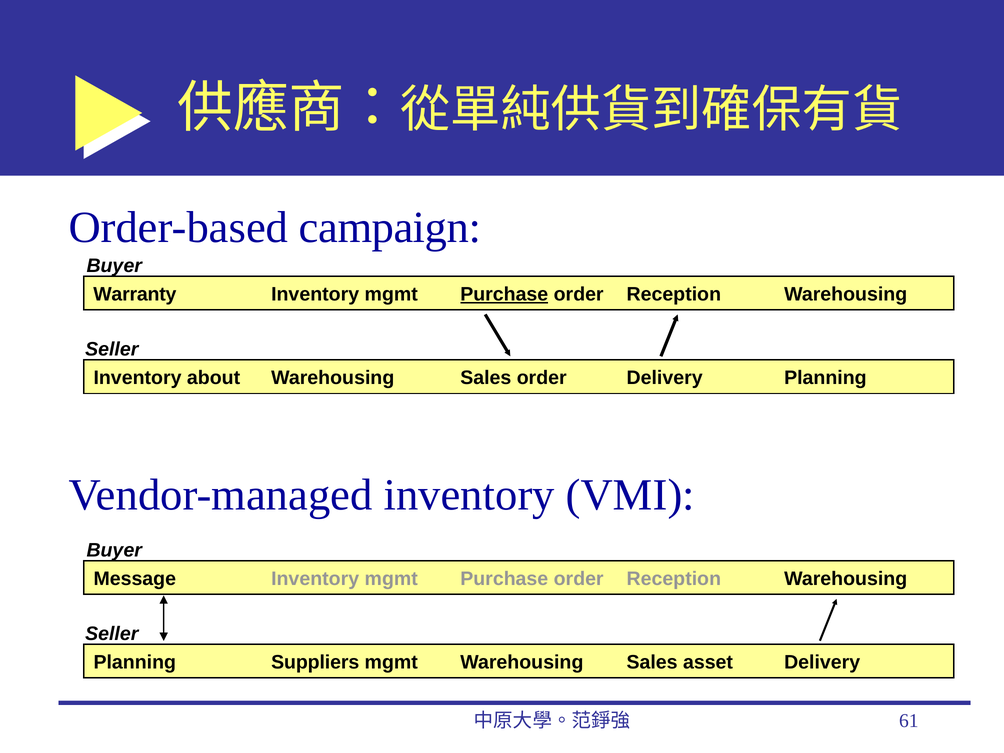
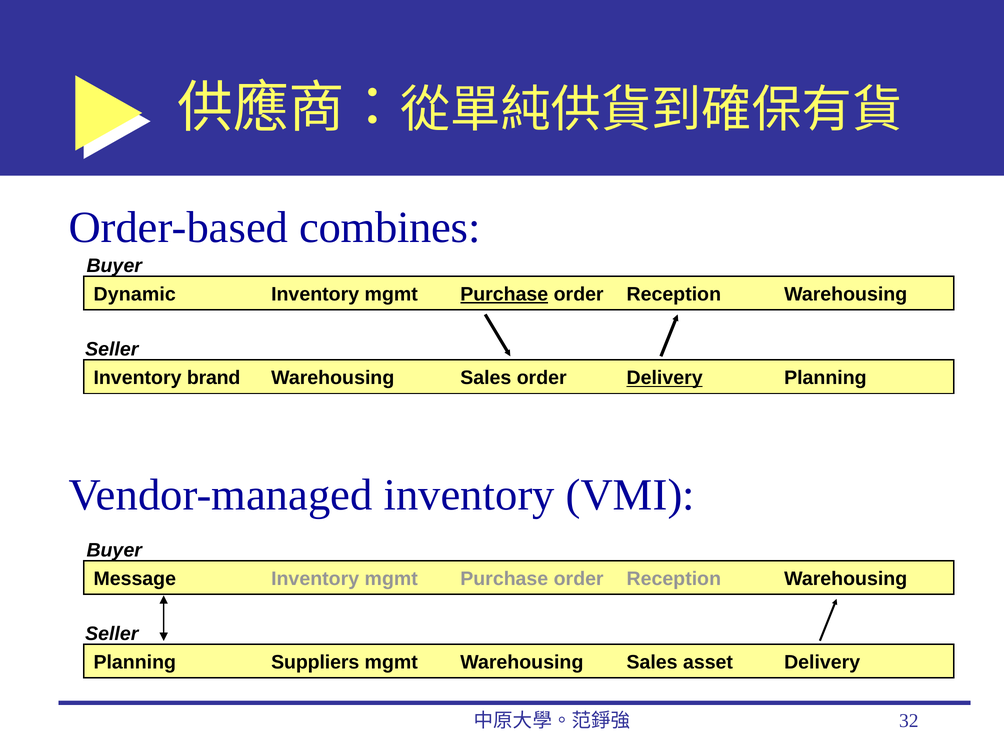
campaign: campaign -> combines
Warranty: Warranty -> Dynamic
about: about -> brand
Delivery at (665, 378) underline: none -> present
61: 61 -> 32
